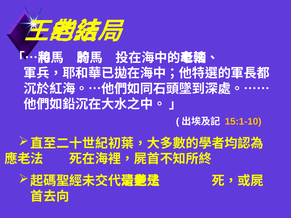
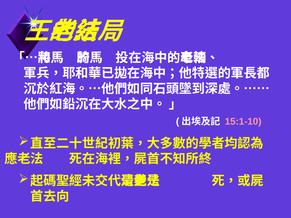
15:1-10 colour: yellow -> pink
